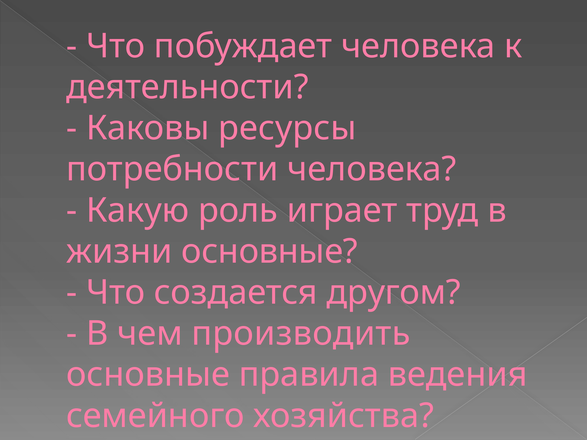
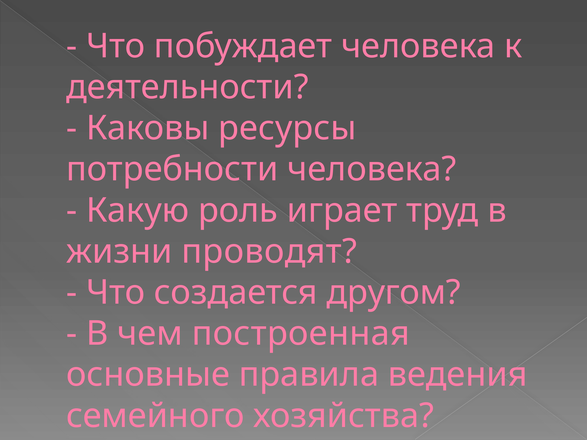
жизни основные: основные -> проводят
производить: производить -> построенная
